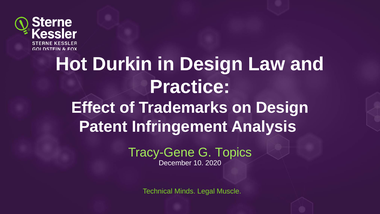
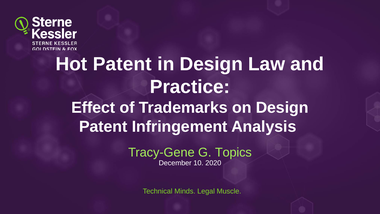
Hot Durkin: Durkin -> Patent
